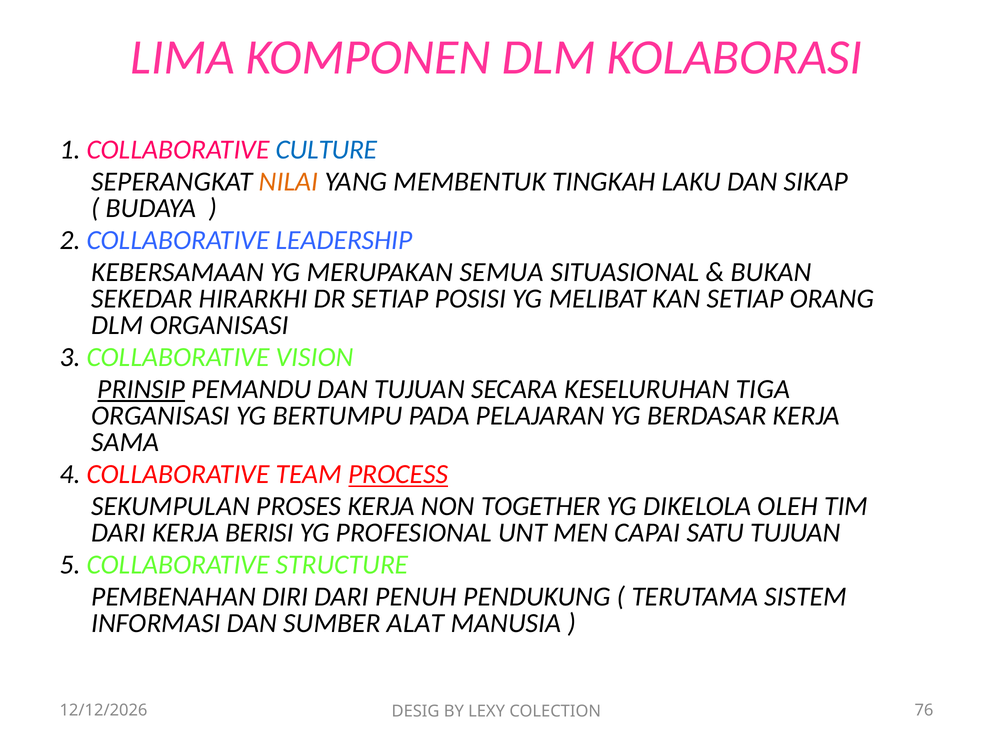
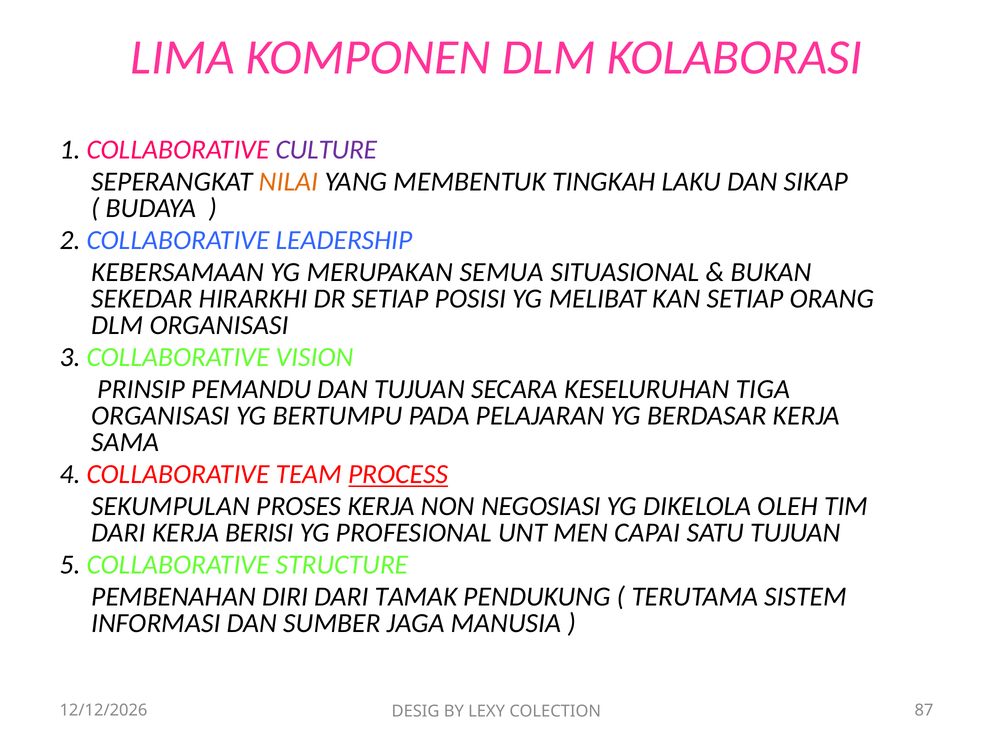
CULTURE colour: blue -> purple
PRINSIP underline: present -> none
TOGETHER: TOGETHER -> NEGOSIASI
PENUH: PENUH -> TAMAK
ALAT: ALAT -> JAGA
76: 76 -> 87
